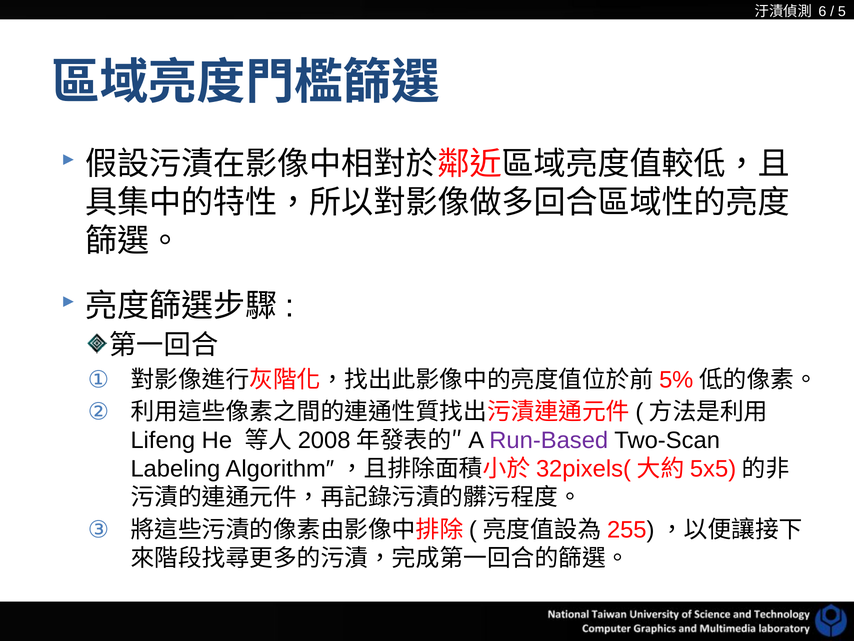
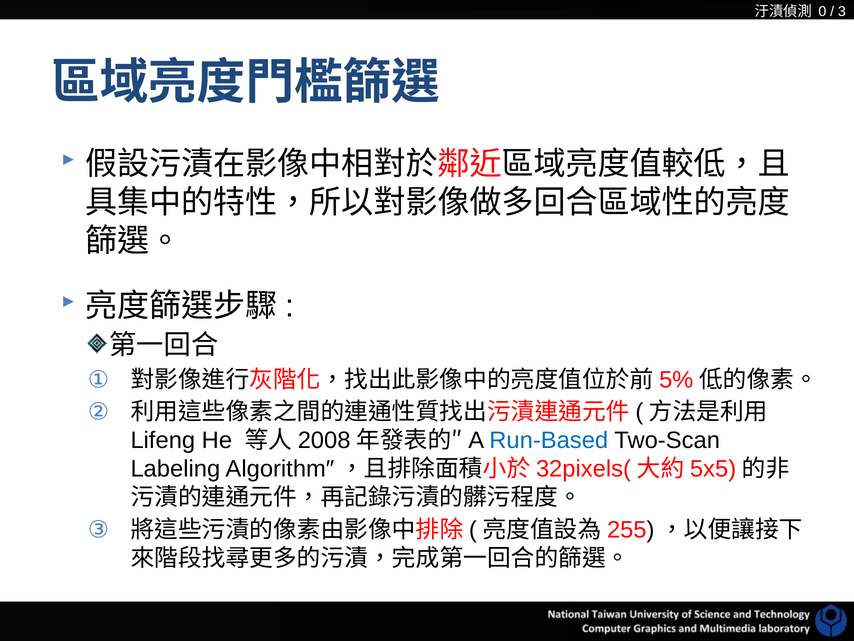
6: 6 -> 0
5: 5 -> 3
Run-Based colour: purple -> blue
